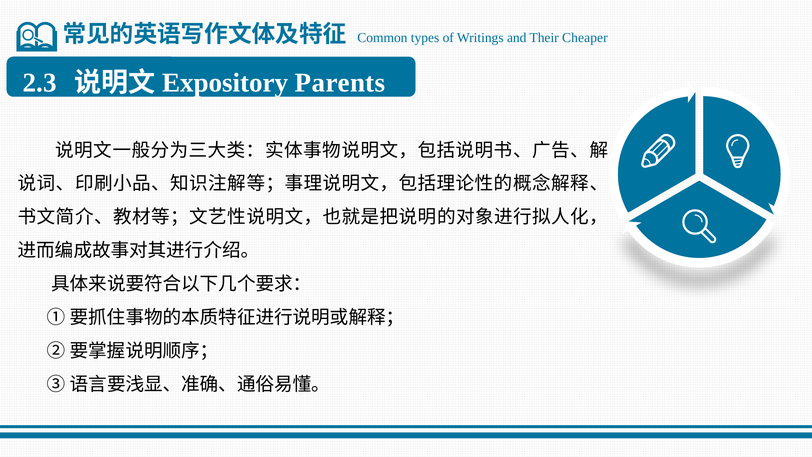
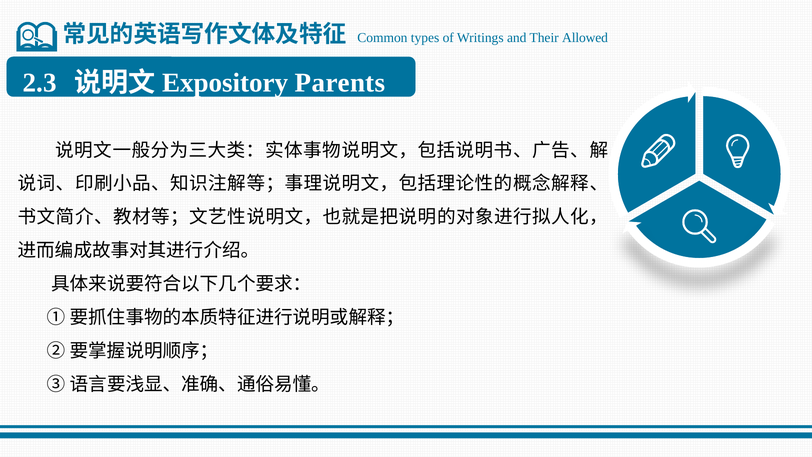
Cheaper: Cheaper -> Allowed
